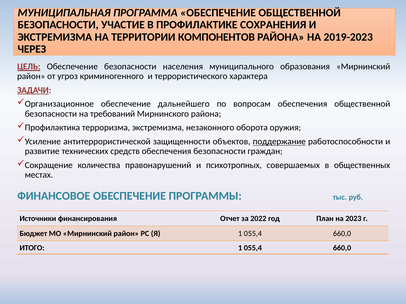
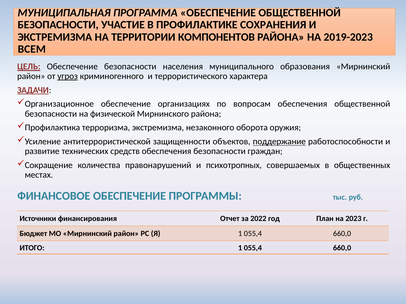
ЧЕРЕЗ: ЧЕРЕЗ -> ВСЕМ
угроз underline: none -> present
дальнейшего: дальнейшего -> организациях
требований: требований -> физической
